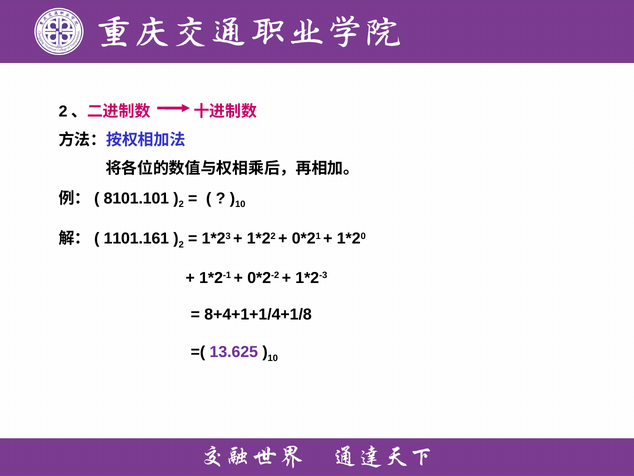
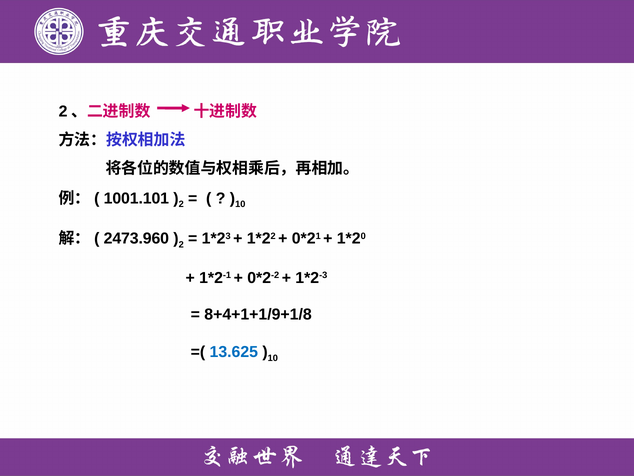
8101.101: 8101.101 -> 1001.101
1101.161: 1101.161 -> 2473.960
8+4+1+1/4+1/8: 8+4+1+1/4+1/8 -> 8+4+1+1/9+1/8
13.625 colour: purple -> blue
